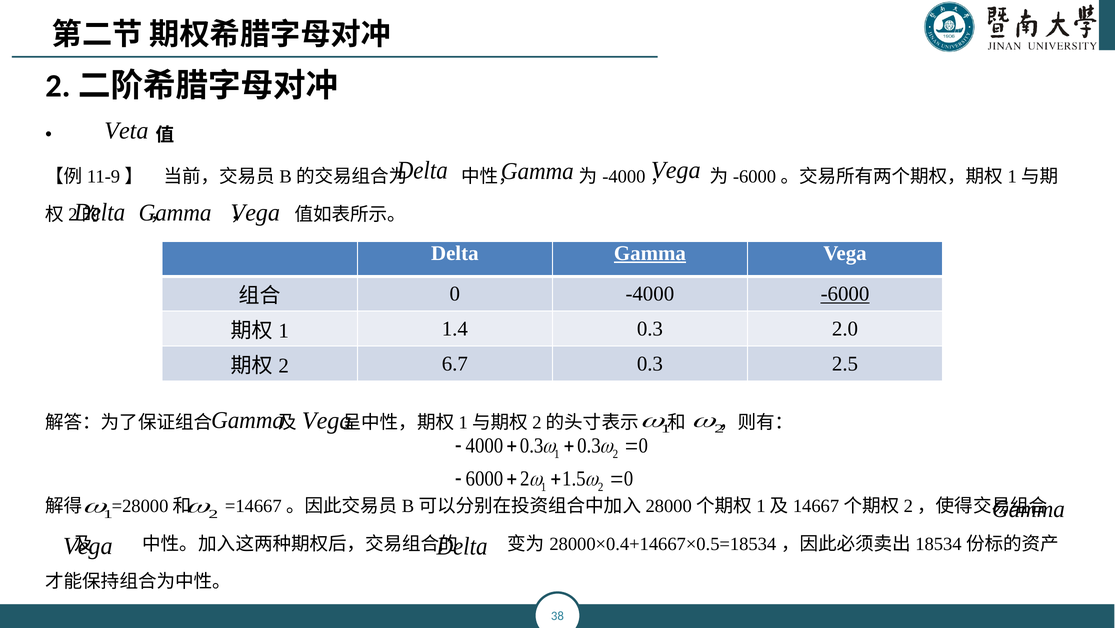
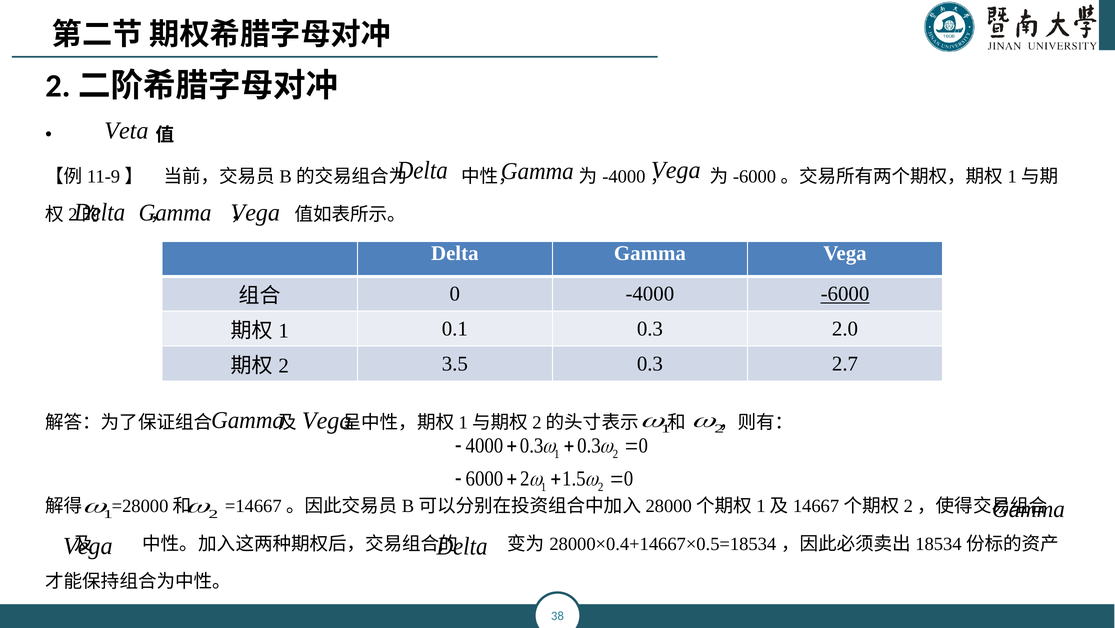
Gamma at (650, 253) underline: present -> none
1.4: 1.4 -> 0.1
6.7: 6.7 -> 3.5
2.5: 2.5 -> 2.7
